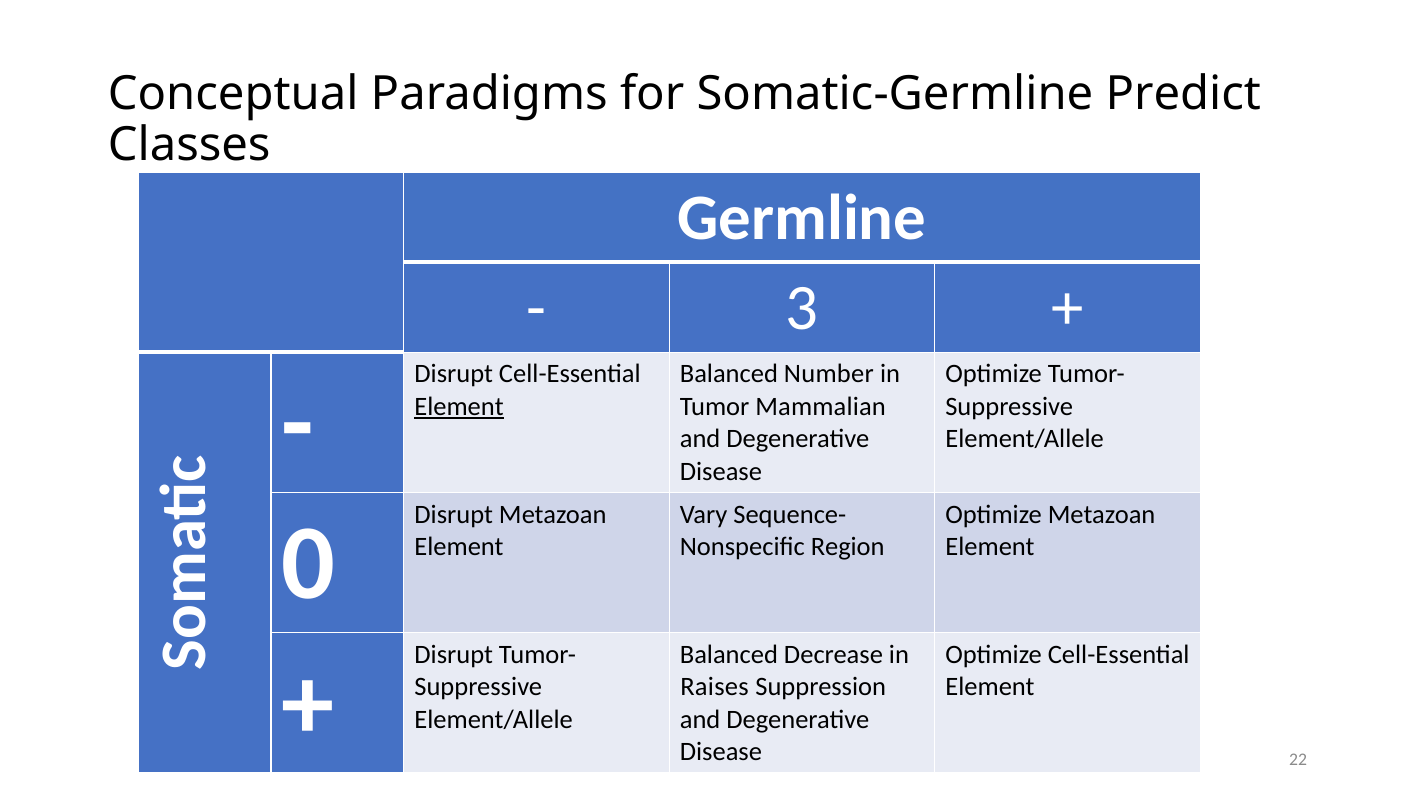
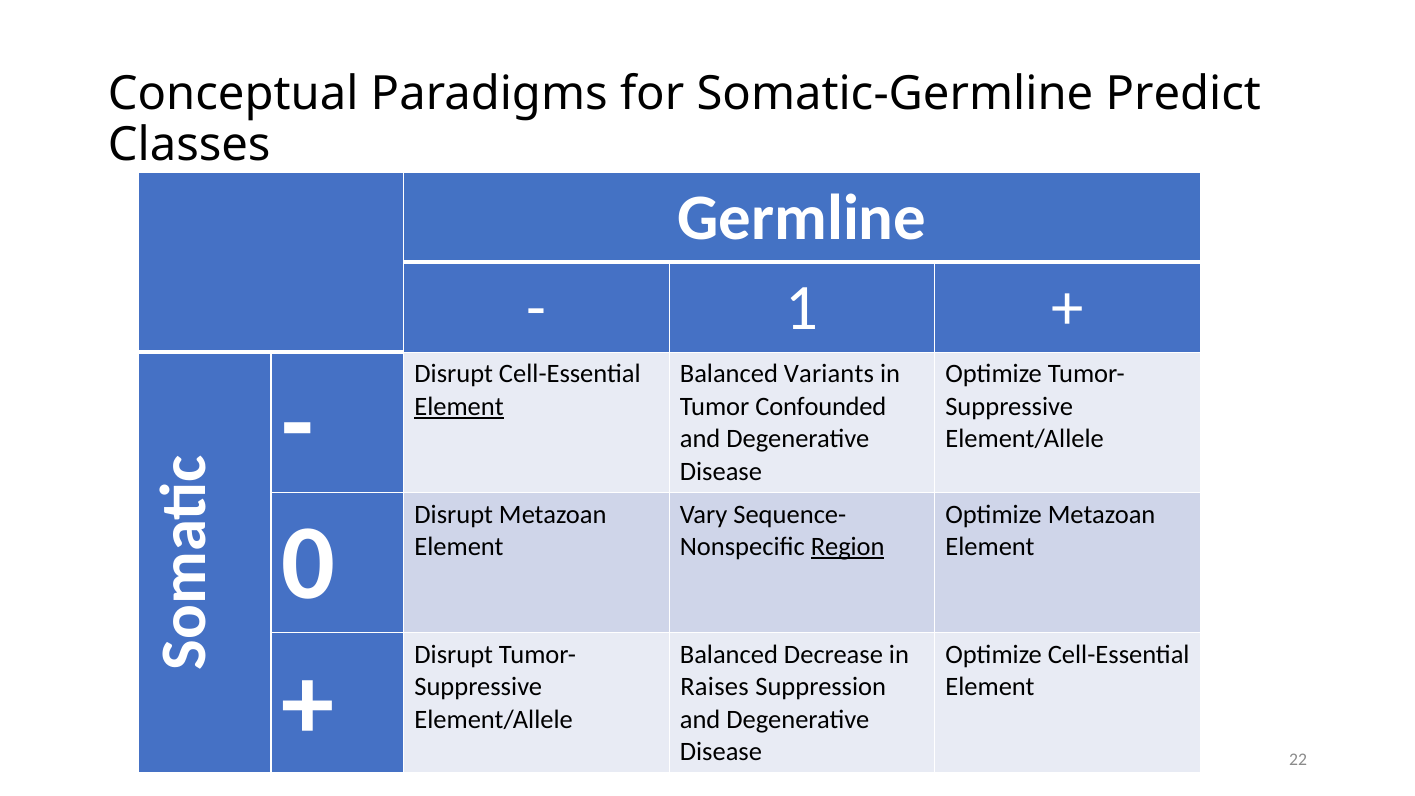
3: 3 -> 1
Number: Number -> Variants
Mammalian: Mammalian -> Confounded
Region underline: none -> present
